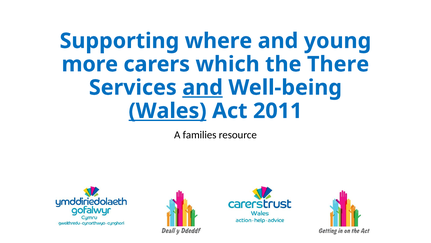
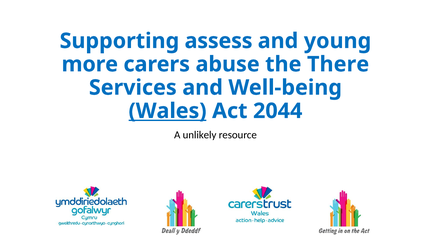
where: where -> assess
which: which -> abuse
and at (203, 87) underline: present -> none
2011: 2011 -> 2044
families: families -> unlikely
